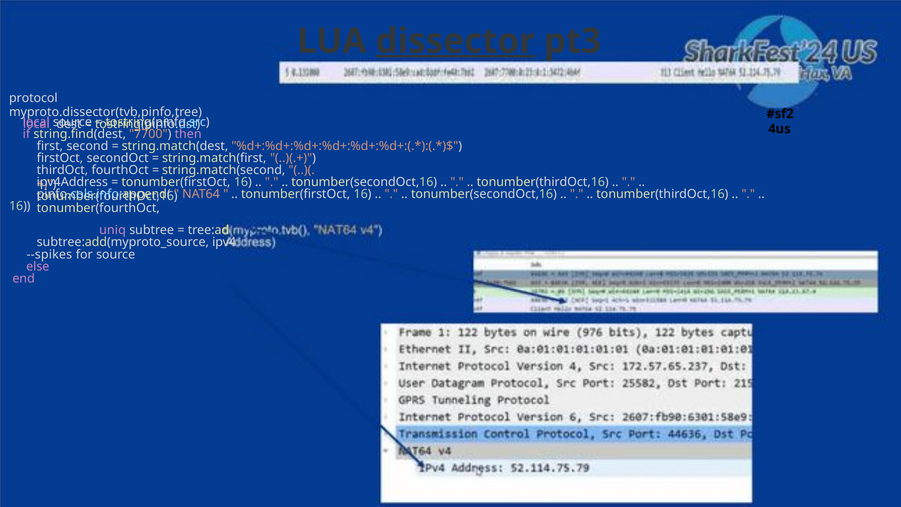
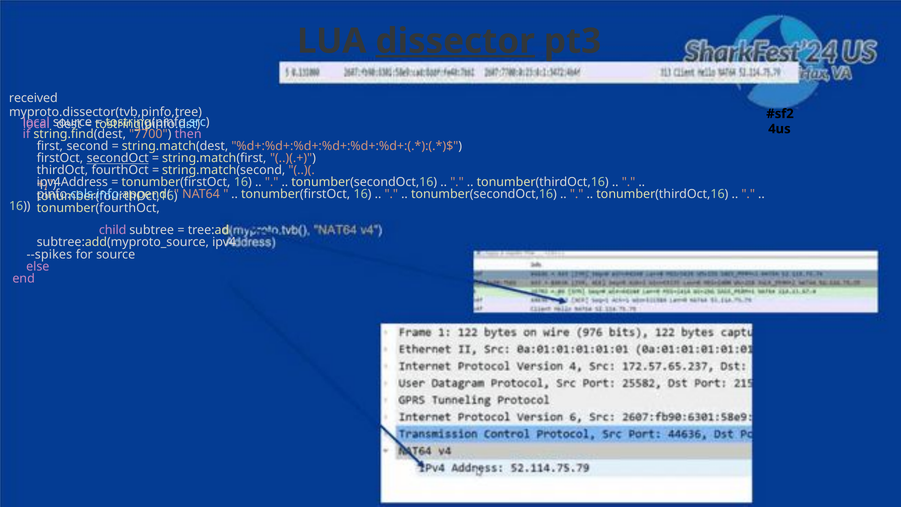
protocol: protocol -> received
secondOct underline: none -> present
uniq: uniq -> child
